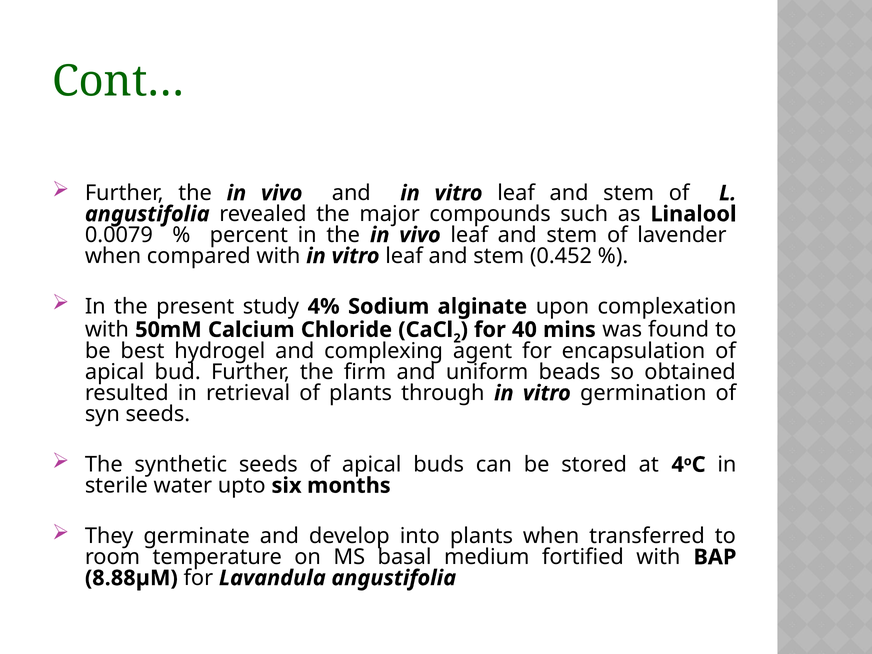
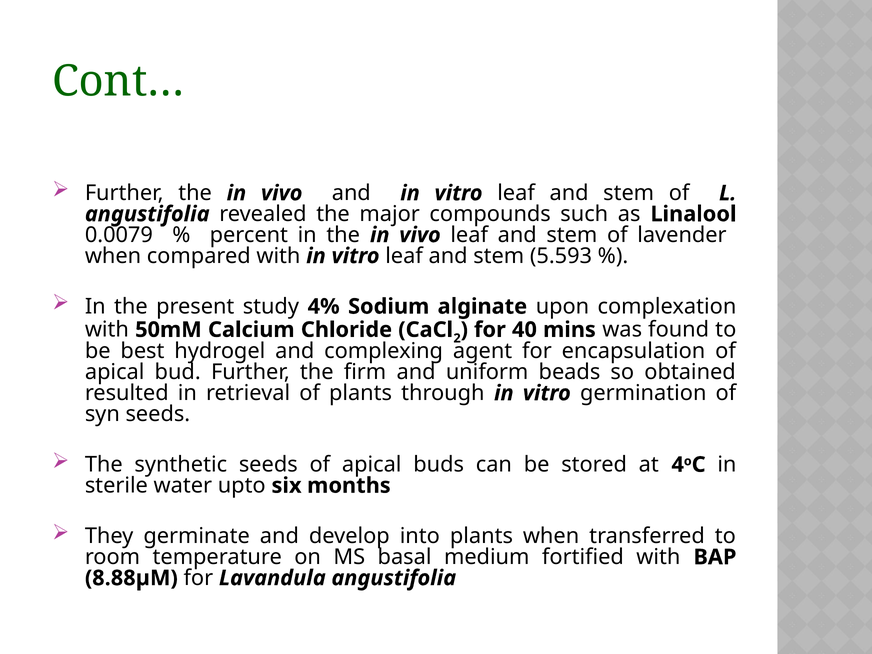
0.452: 0.452 -> 5.593
